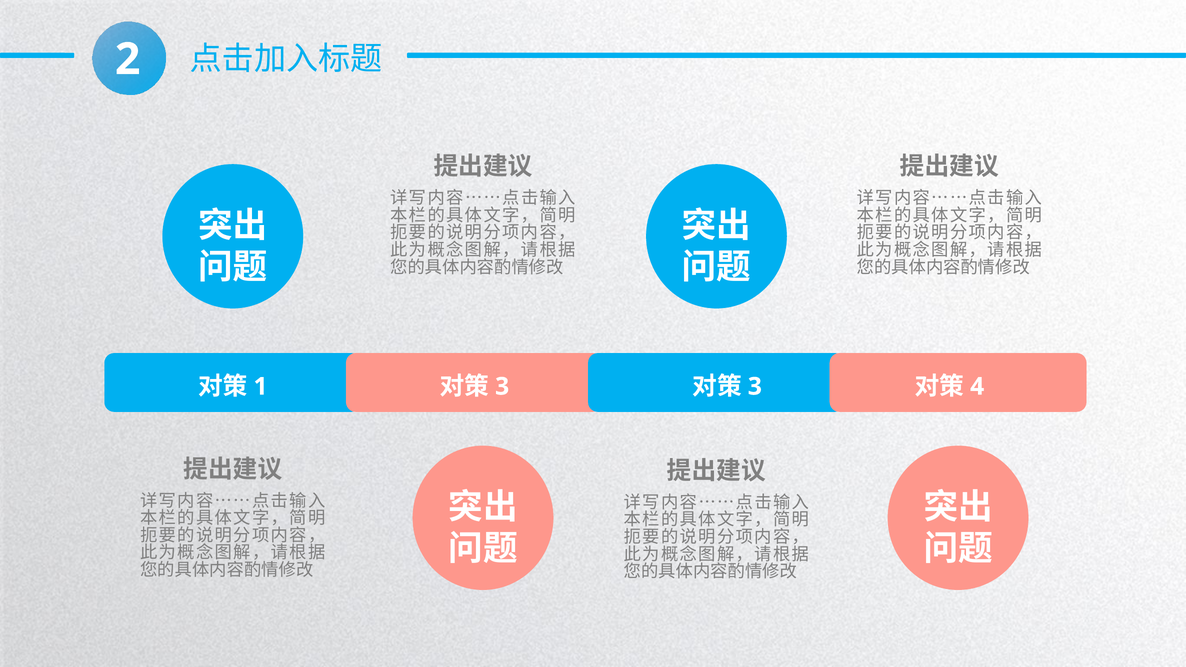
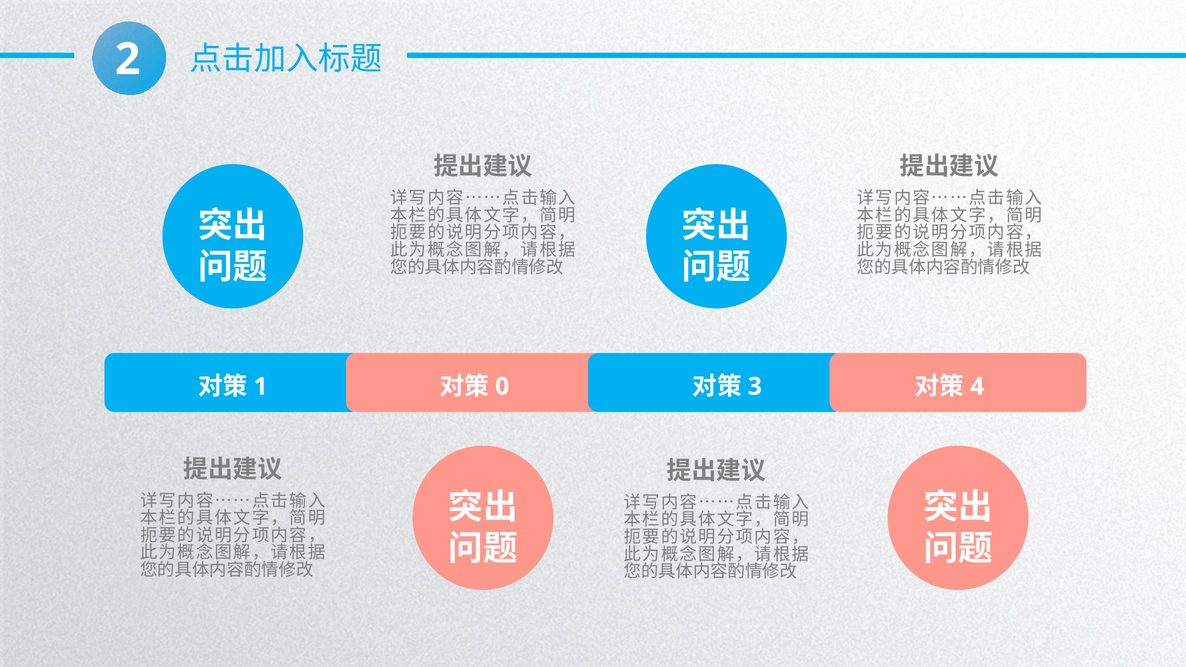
3 at (502, 387): 3 -> 0
